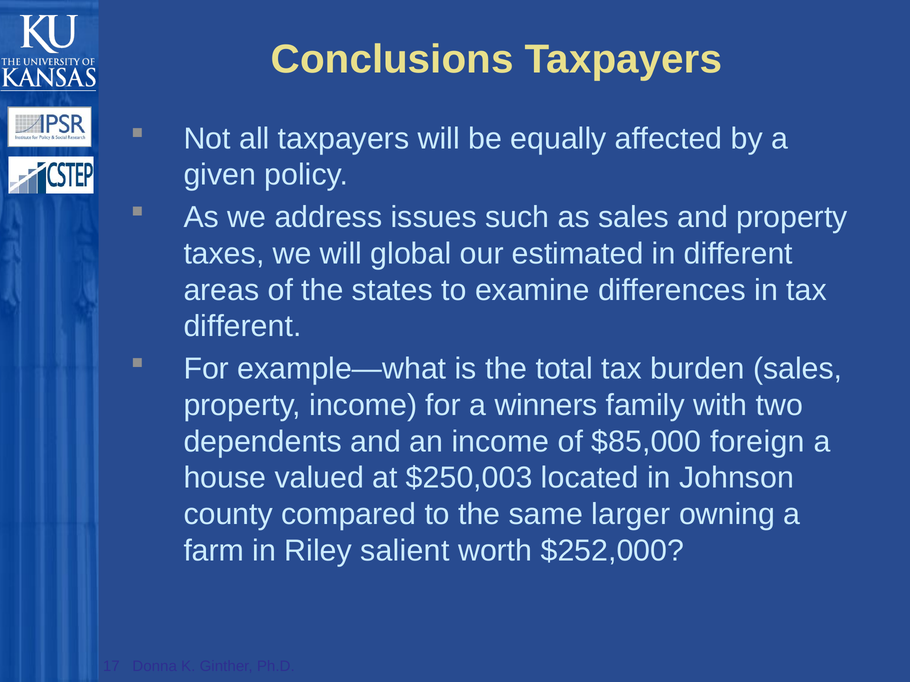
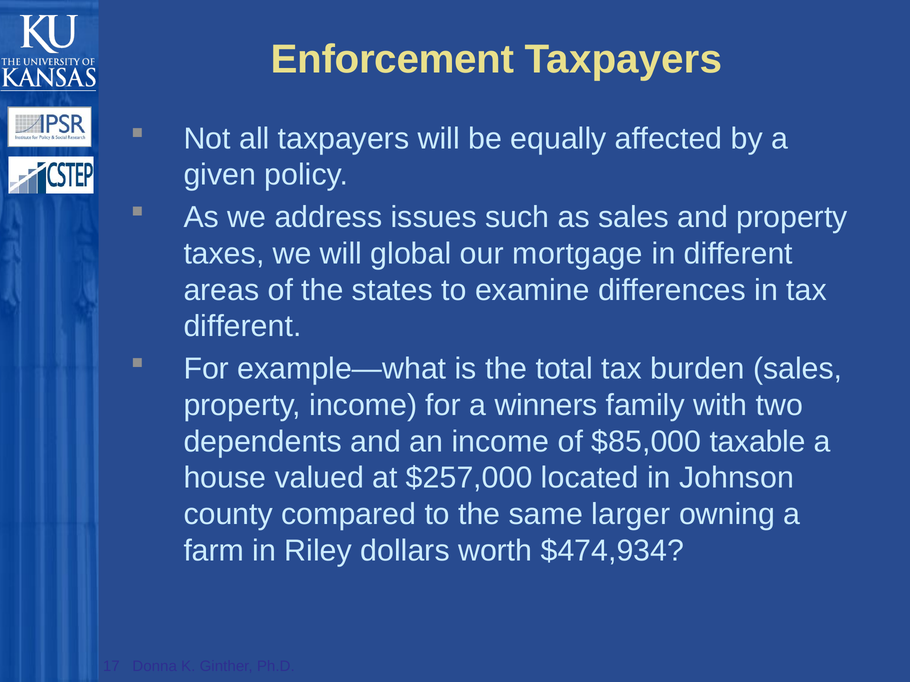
Conclusions: Conclusions -> Enforcement
estimated: estimated -> mortgage
foreign: foreign -> taxable
$250,003: $250,003 -> $257,000
salient: salient -> dollars
$252,000: $252,000 -> $474,934
